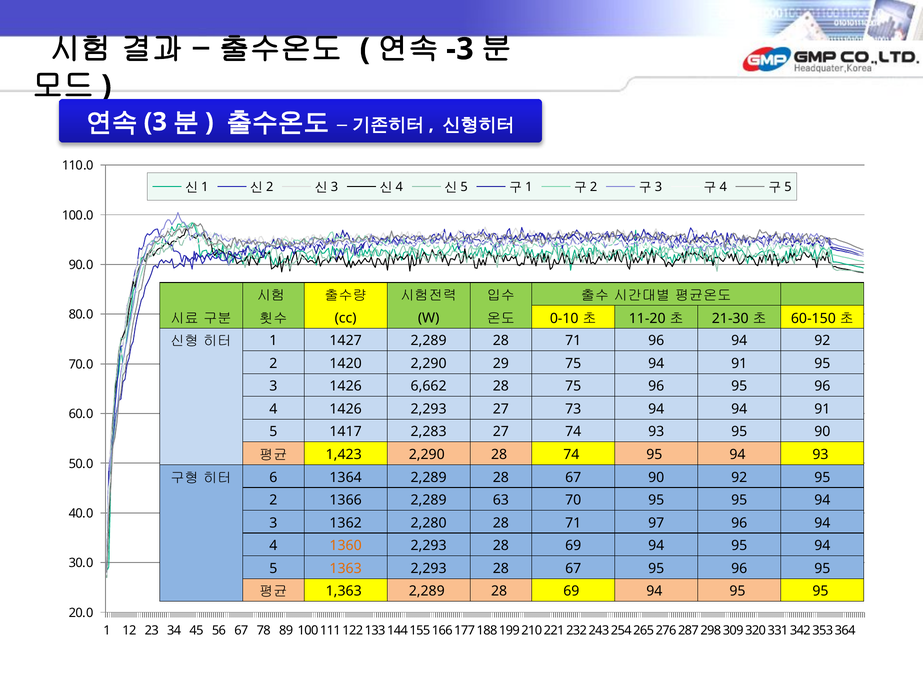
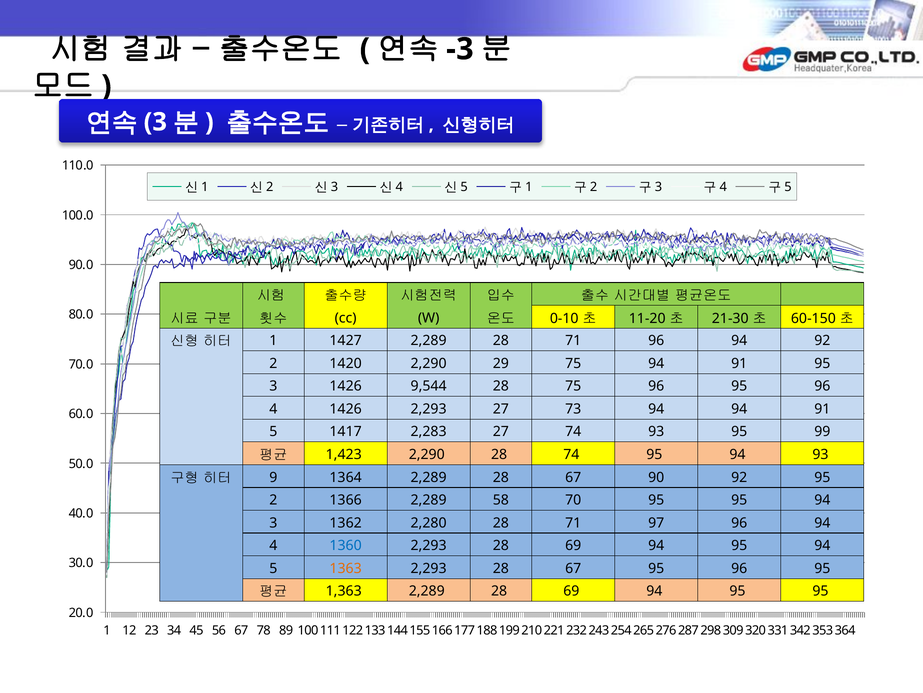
6,662: 6,662 -> 9,544
95 90: 90 -> 99
6: 6 -> 9
63: 63 -> 58
1360 colour: orange -> blue
